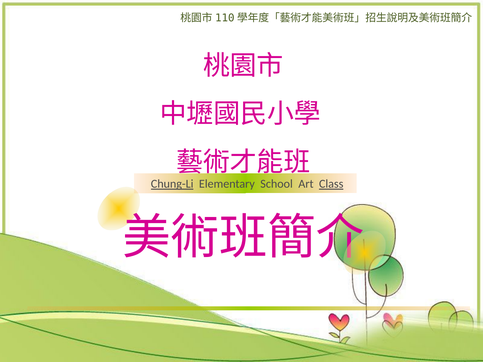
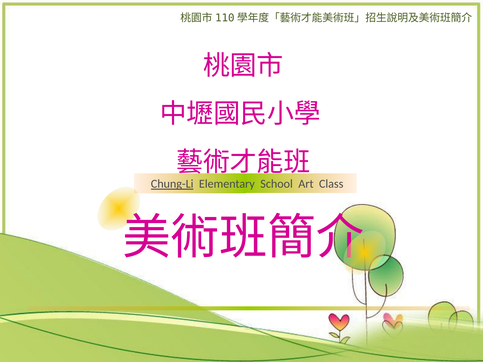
Class underline: present -> none
